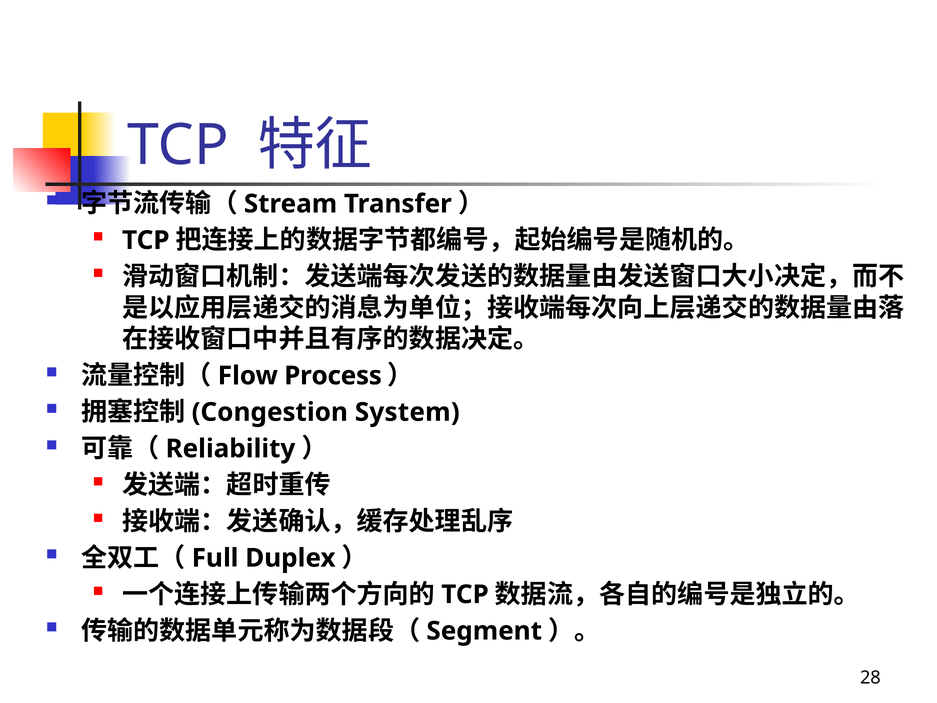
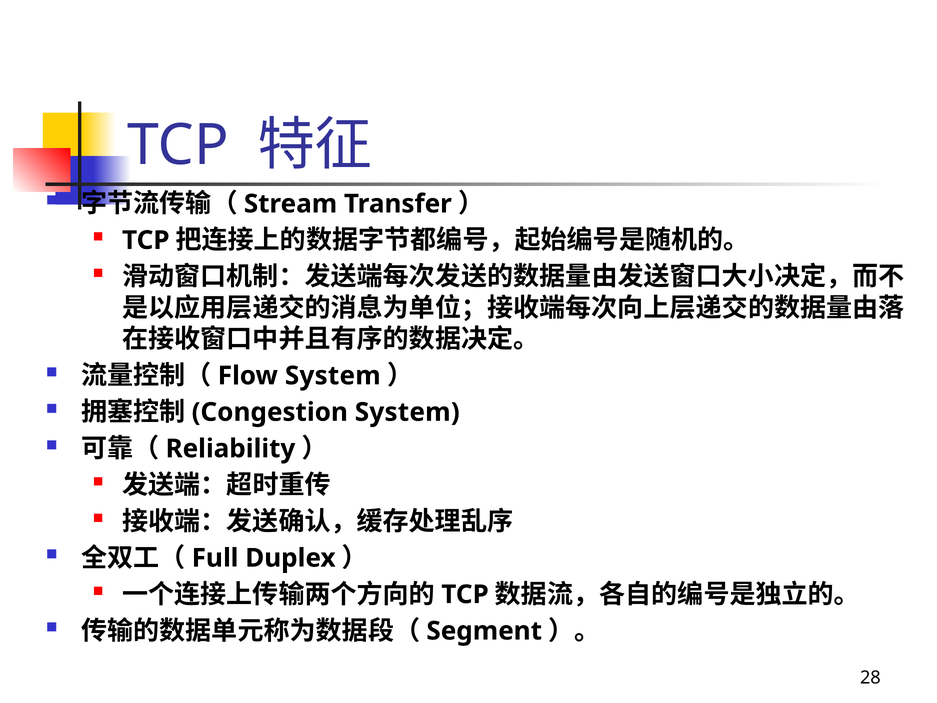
Process at (333, 376): Process -> System
